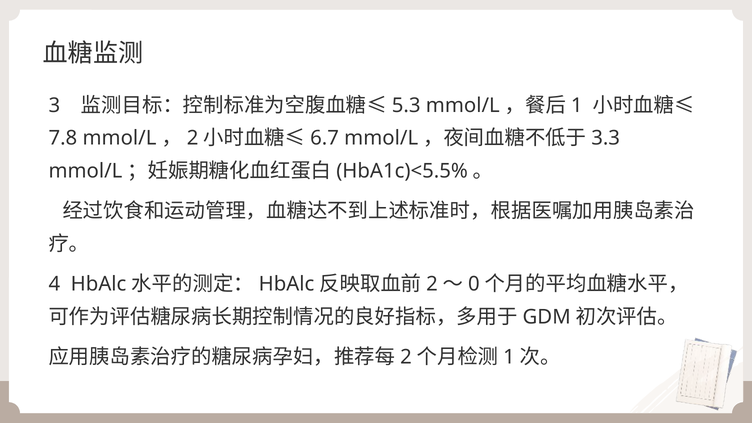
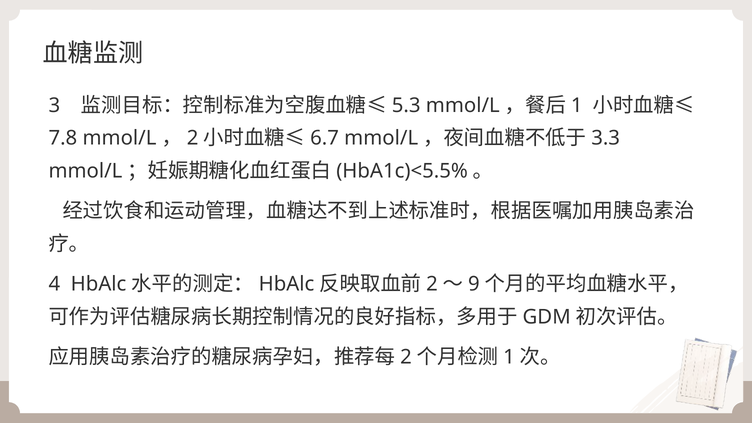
0: 0 -> 9
